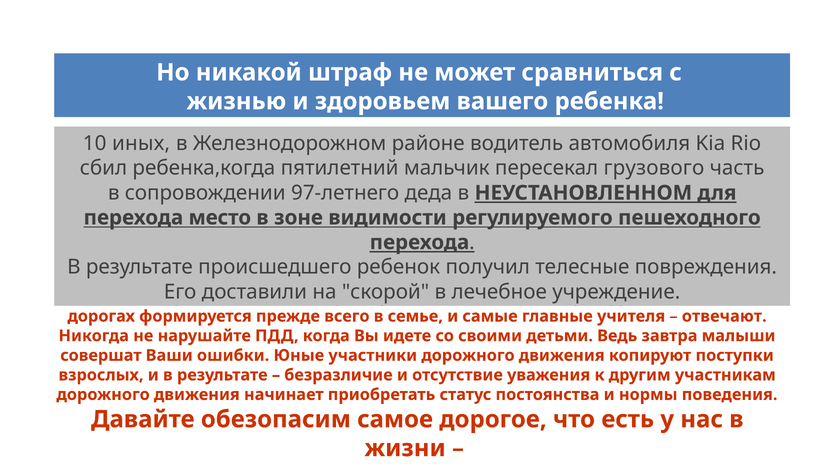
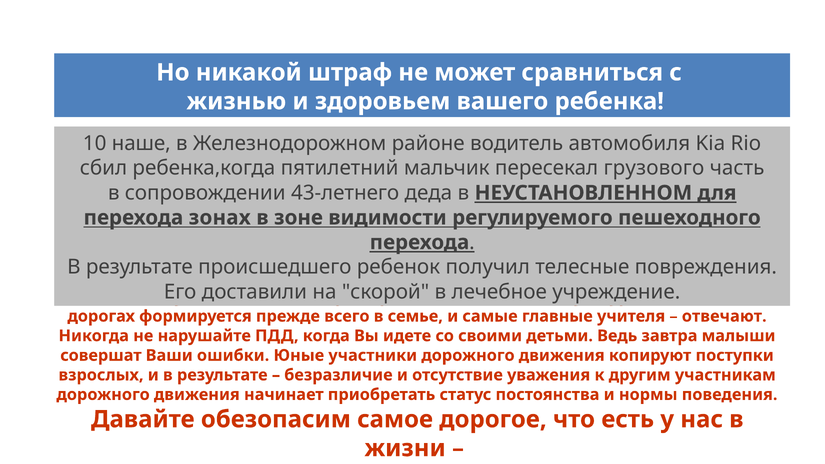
10 иных: иных -> наше
97-летнего: 97-летнего -> 43-летнего
место: место -> зонах
